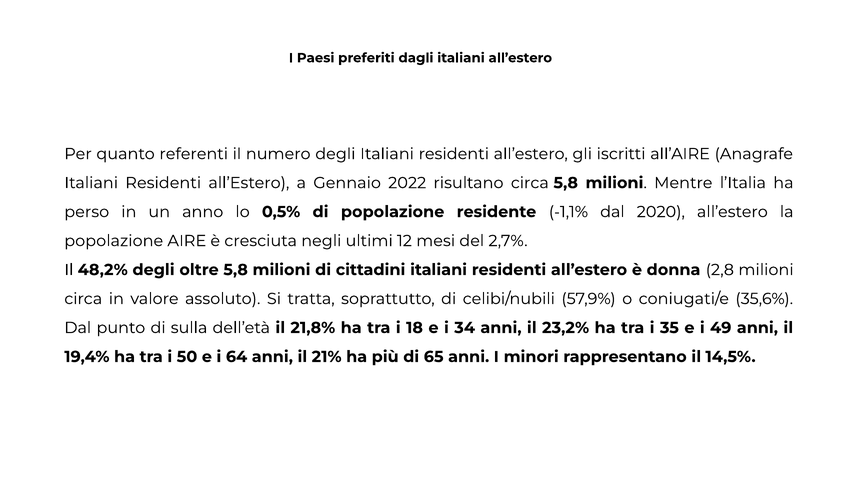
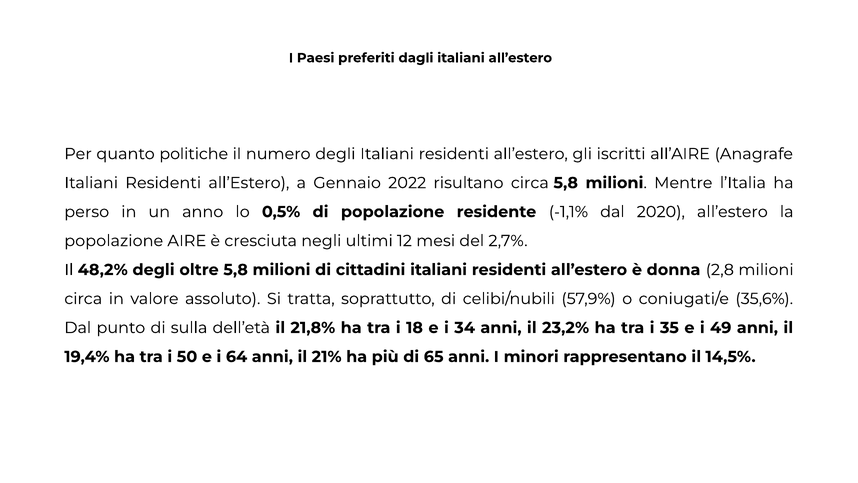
referenti: referenti -> politiche
